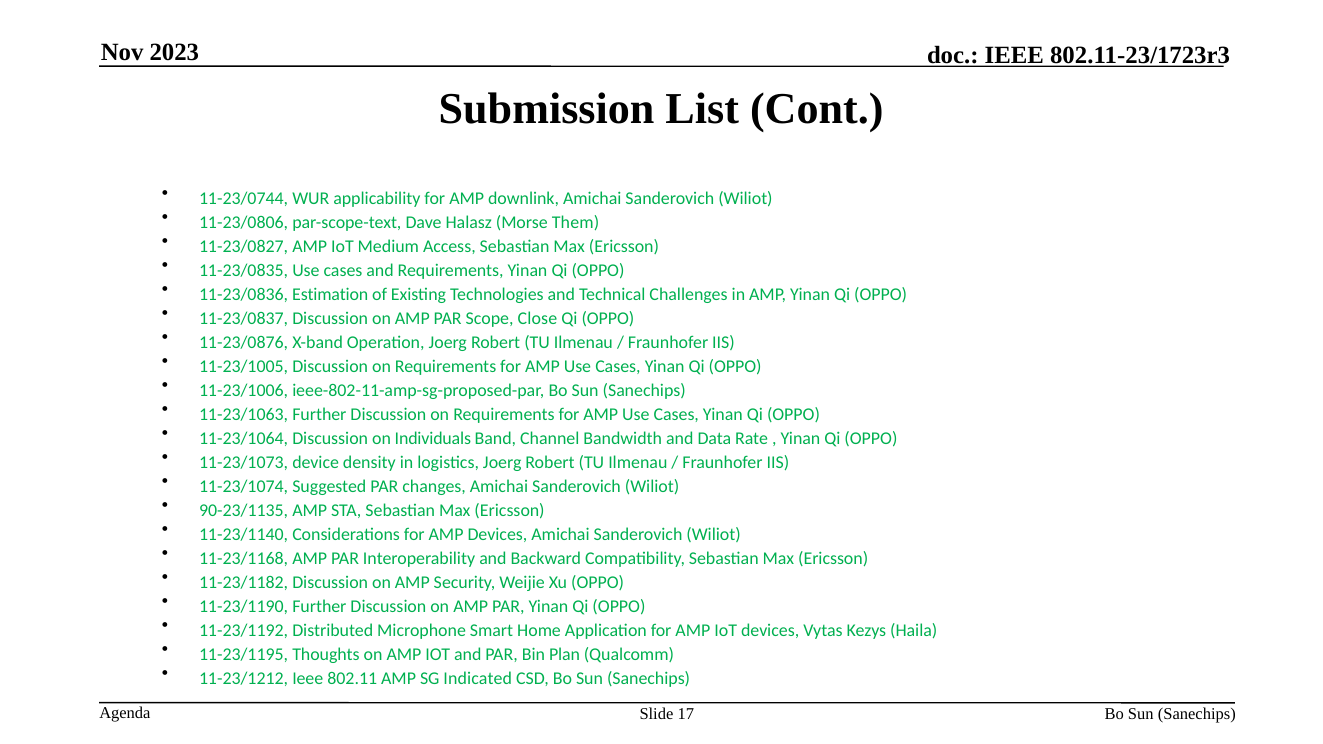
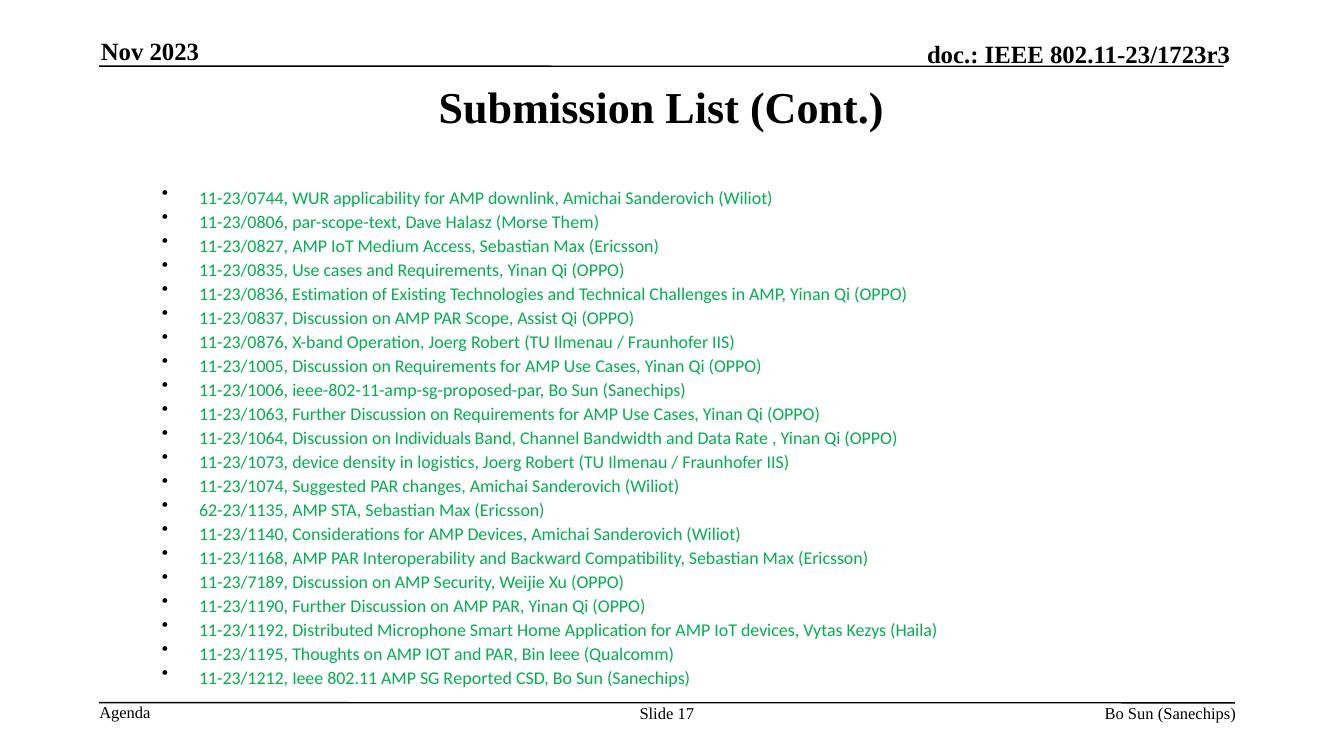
Close: Close -> Assist
90-23/1135: 90-23/1135 -> 62-23/1135
11-23/1182: 11-23/1182 -> 11-23/7189
Bin Plan: Plan -> Ieee
Indicated: Indicated -> Reported
